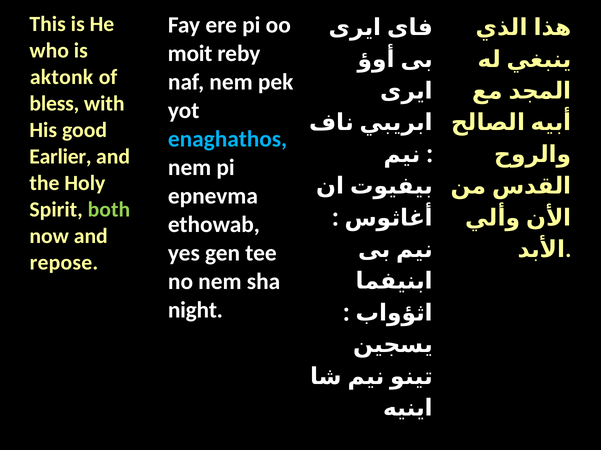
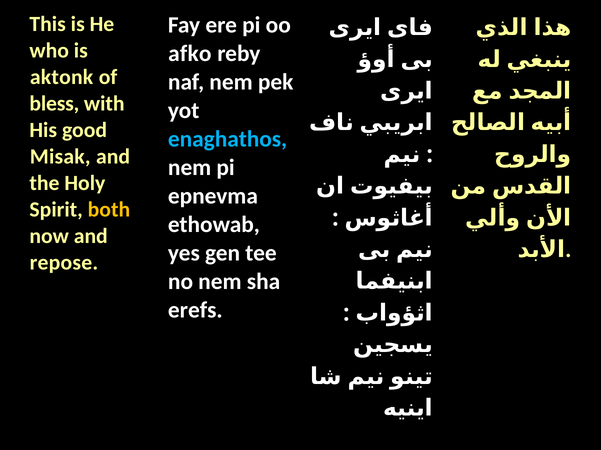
moit: moit -> afko
Earlier: Earlier -> Misak
both colour: light green -> yellow
night: night -> erefs
